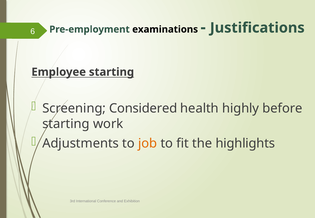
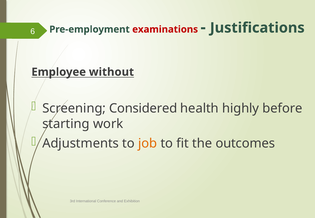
examinations colour: black -> red
Employee starting: starting -> without
highlights: highlights -> outcomes
